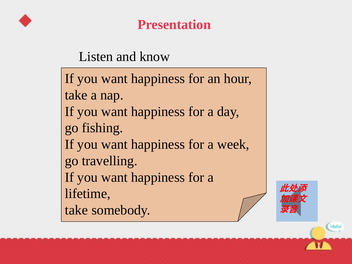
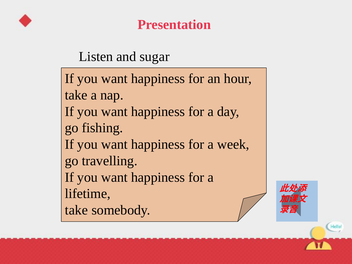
know: know -> sugar
